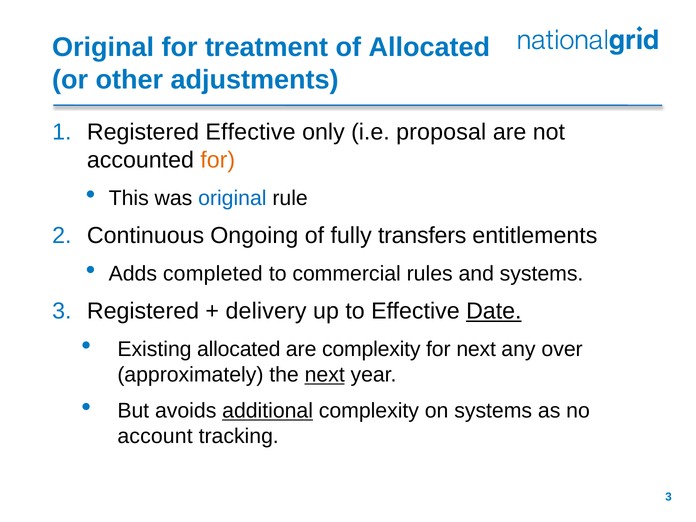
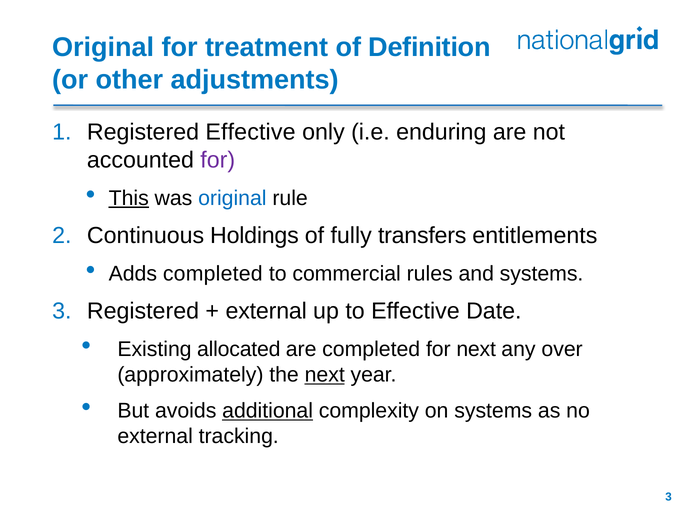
of Allocated: Allocated -> Definition
proposal: proposal -> enduring
for at (218, 160) colour: orange -> purple
This underline: none -> present
Ongoing: Ongoing -> Holdings
delivery at (266, 311): delivery -> external
Date underline: present -> none
are complexity: complexity -> completed
account at (155, 436): account -> external
